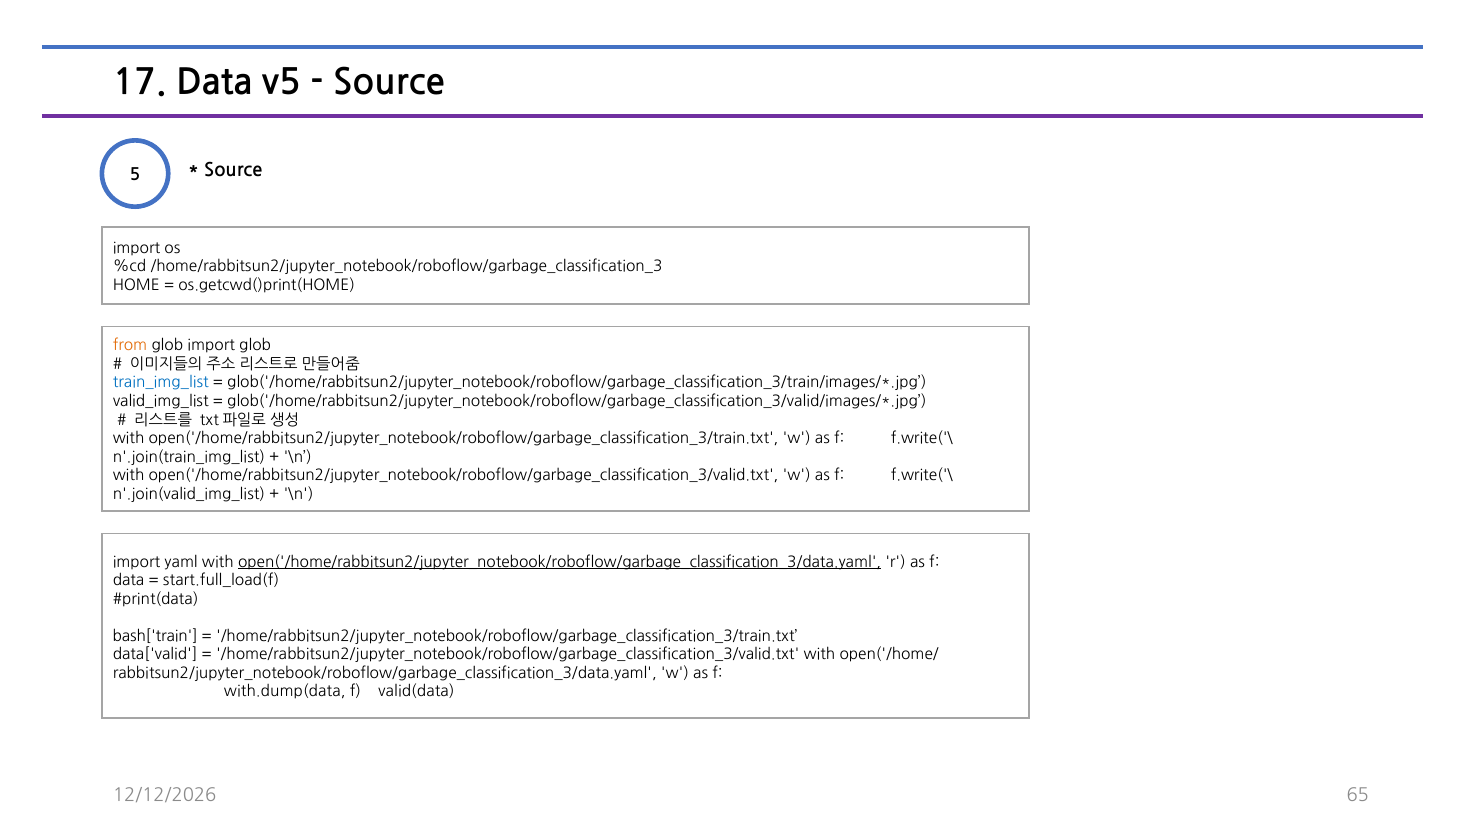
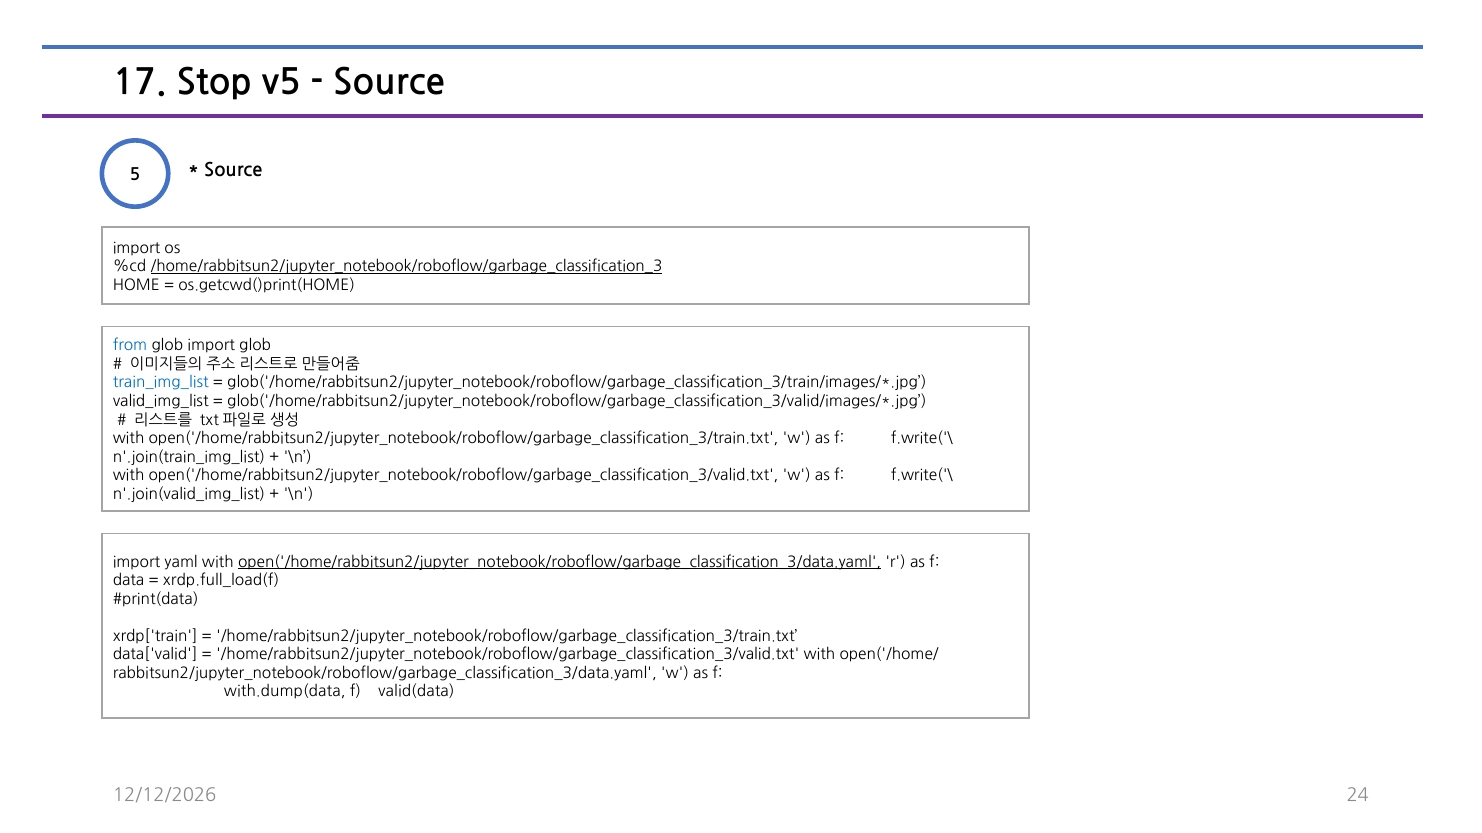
17 Data: Data -> Stop
/home/rabbitsun2/jupyter_notebook/roboflow/garbage_classification_3 underline: none -> present
from colour: orange -> blue
start.full_load(f: start.full_load(f -> xrdp.full_load(f
bash['train: bash['train -> xrdp['train
65: 65 -> 24
